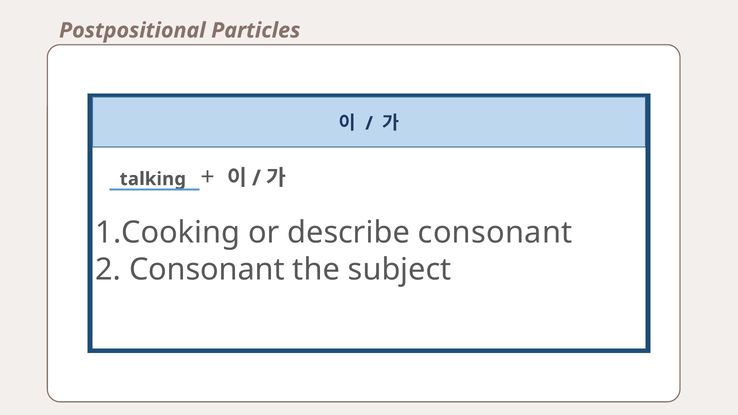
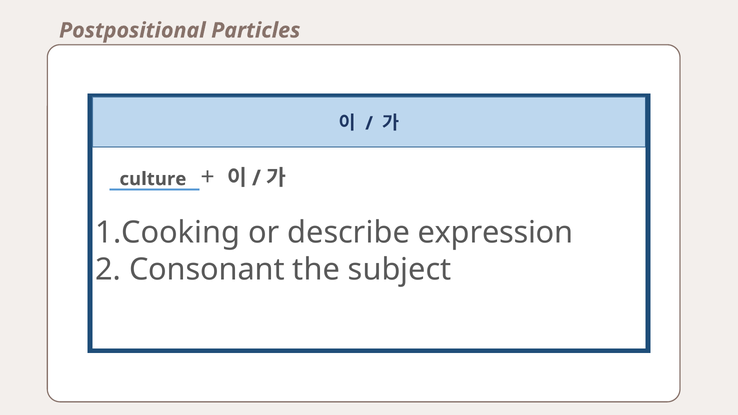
talking: talking -> culture
describe consonant: consonant -> expression
